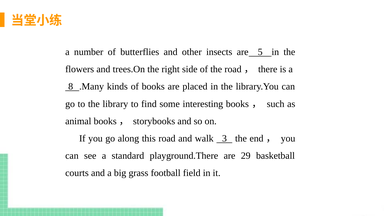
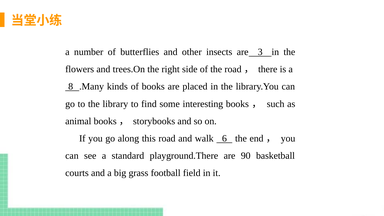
5: 5 -> 3
3: 3 -> 6
29: 29 -> 90
